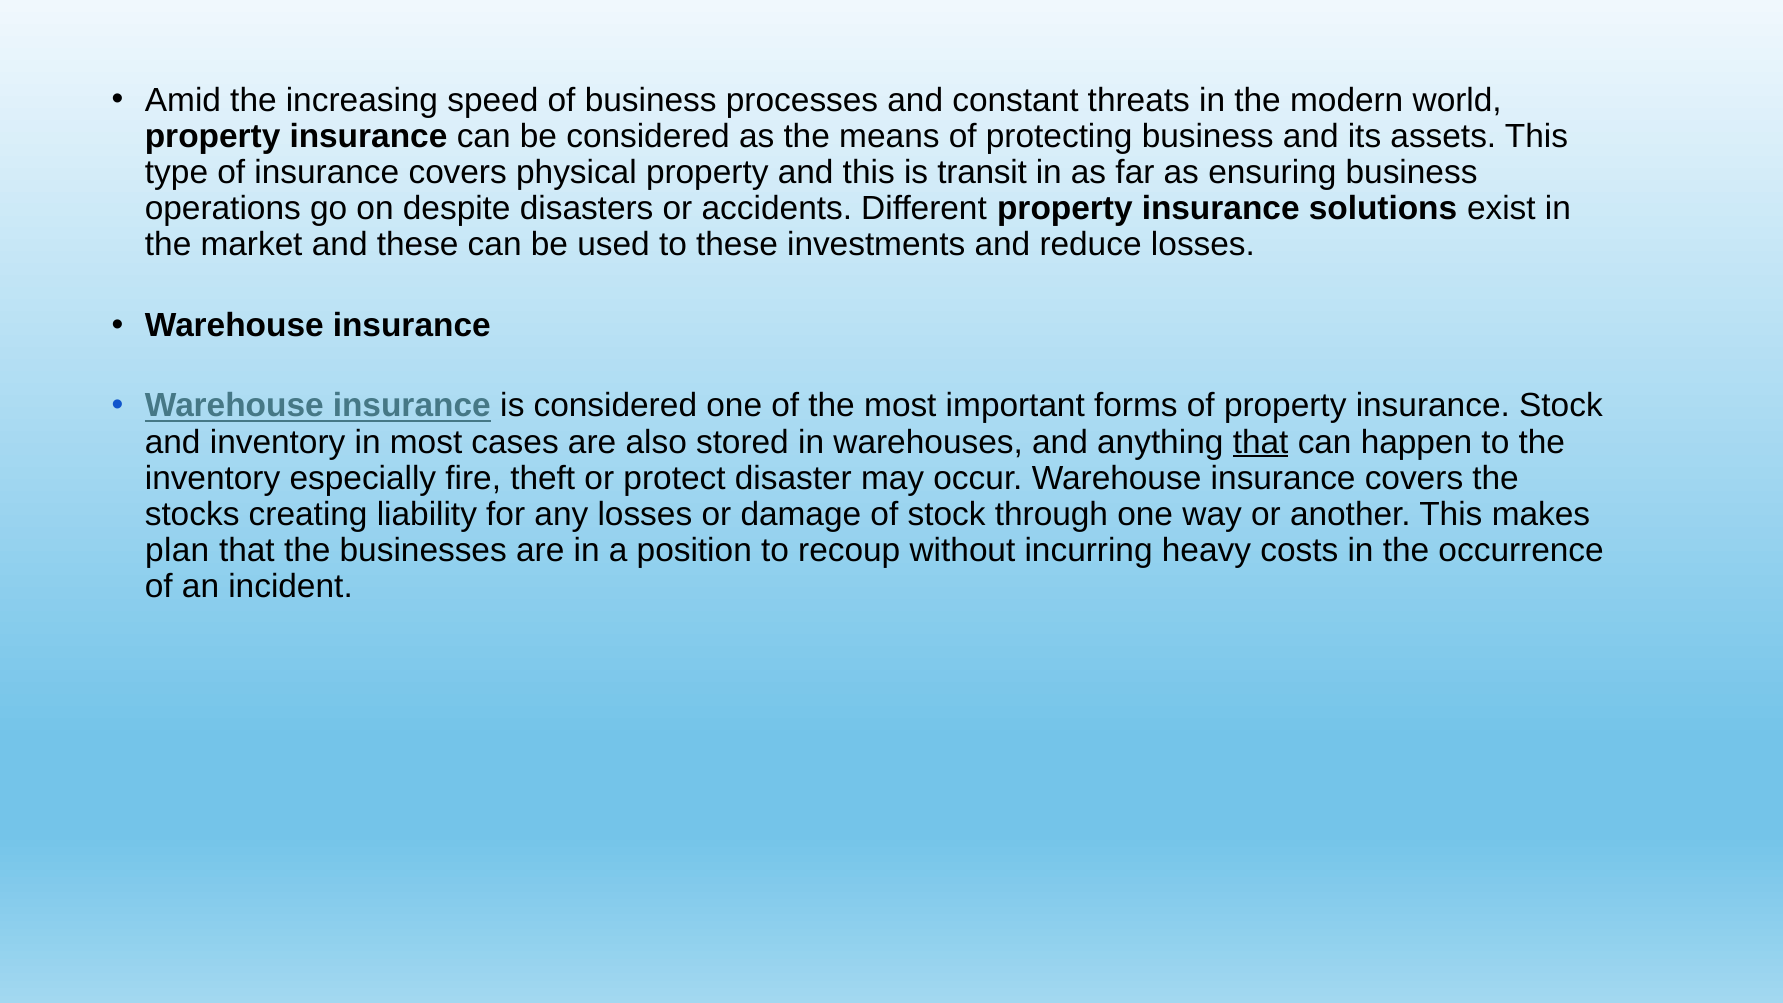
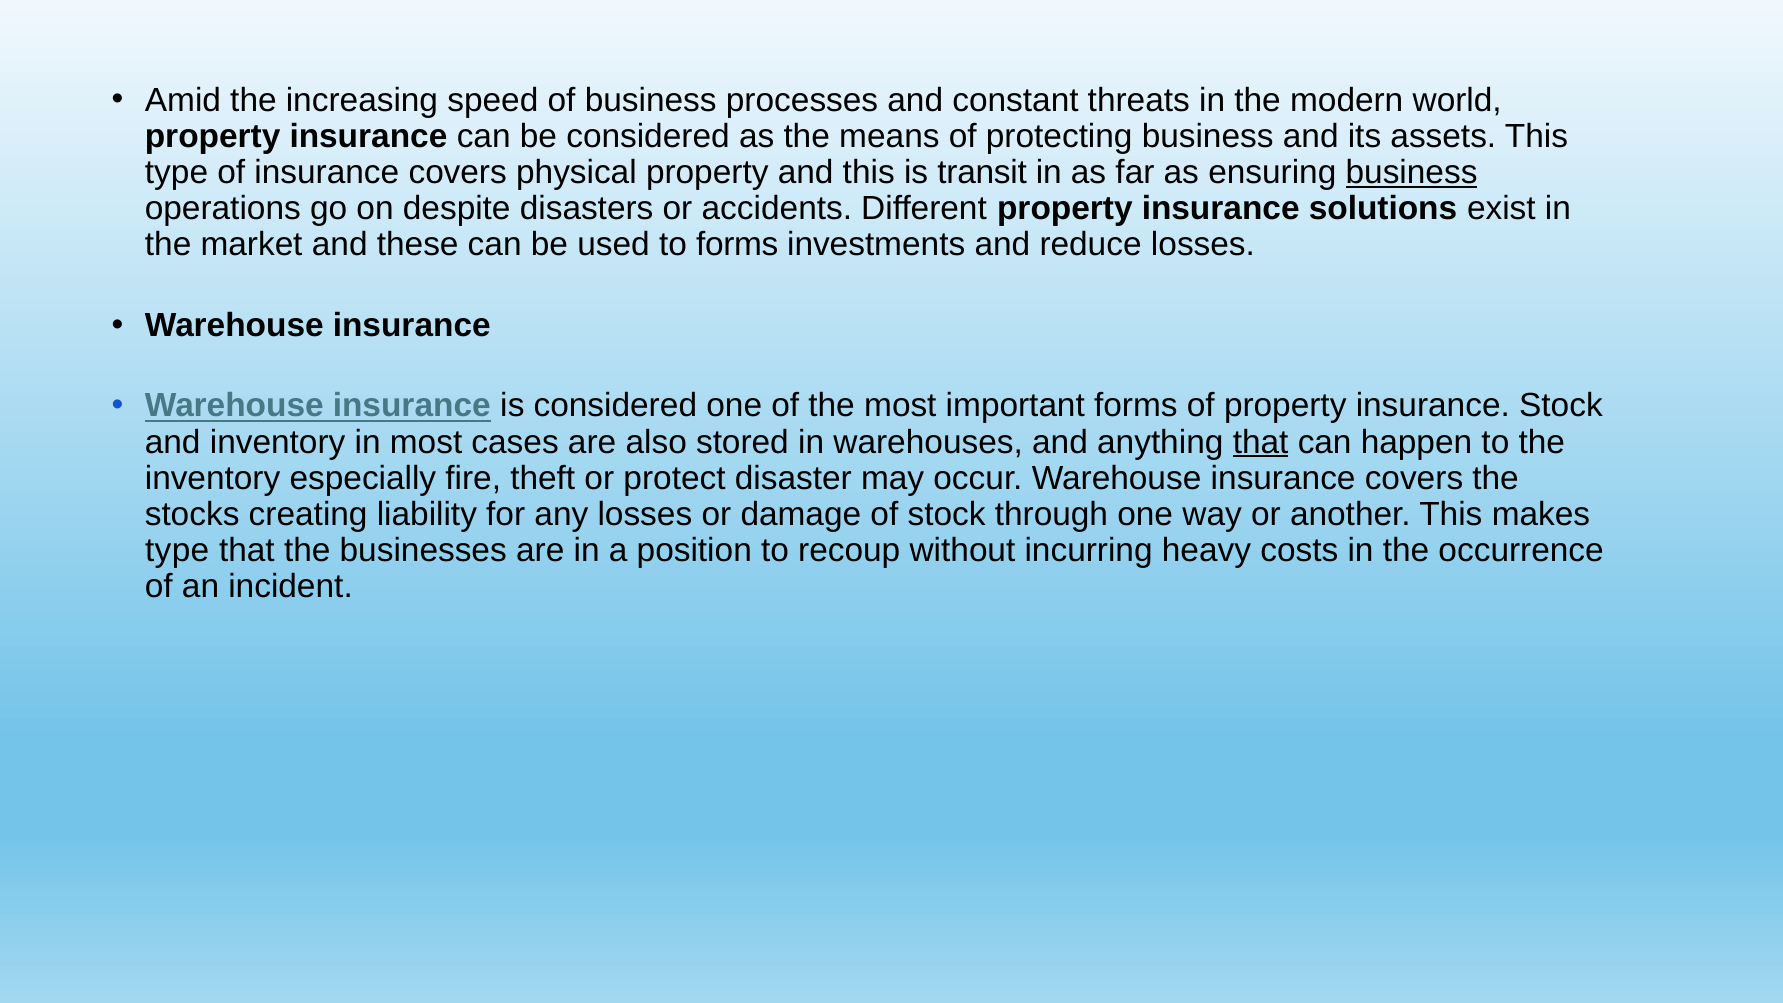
business at (1412, 172) underline: none -> present
to these: these -> forms
plan at (177, 550): plan -> type
